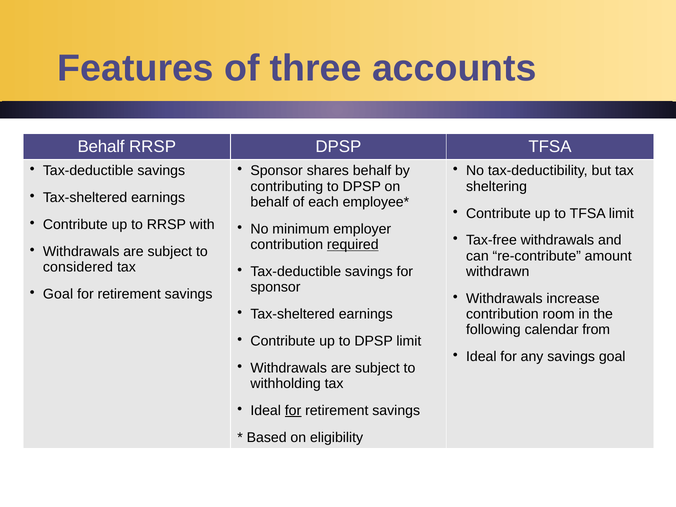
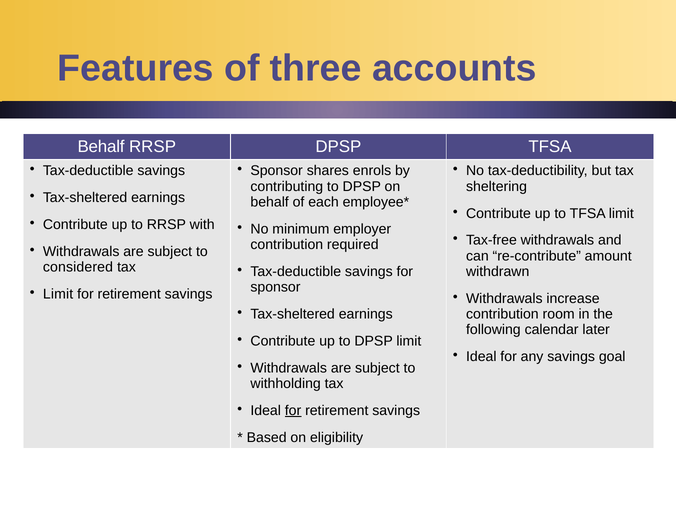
shares behalf: behalf -> enrols
required underline: present -> none
Goal at (58, 294): Goal -> Limit
from: from -> later
